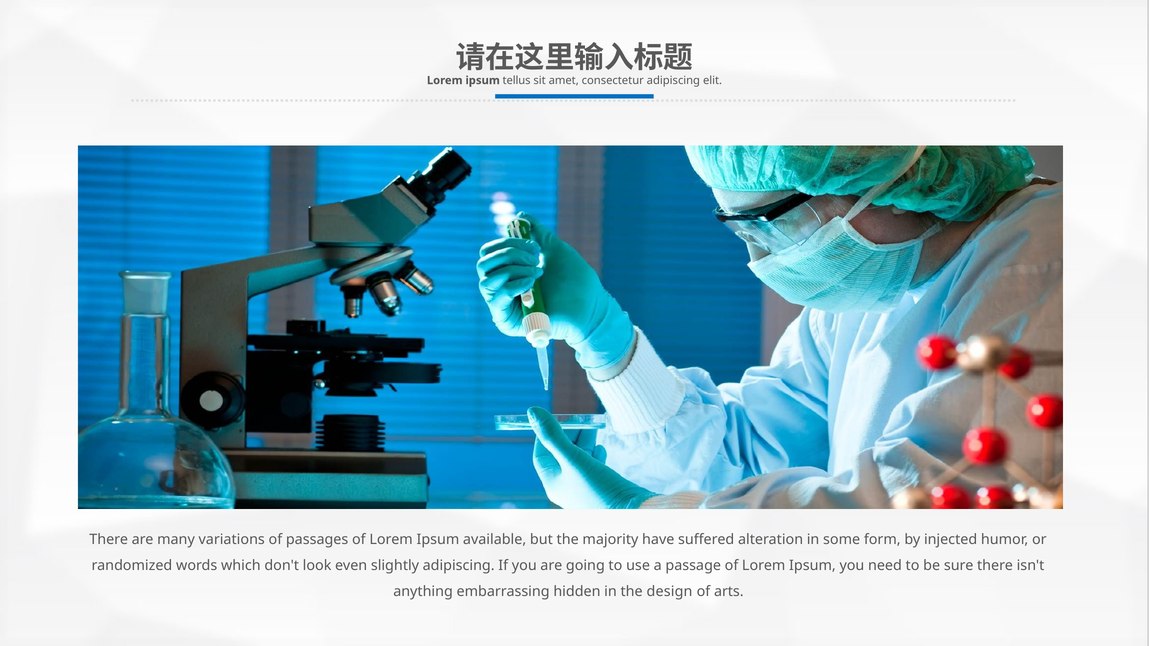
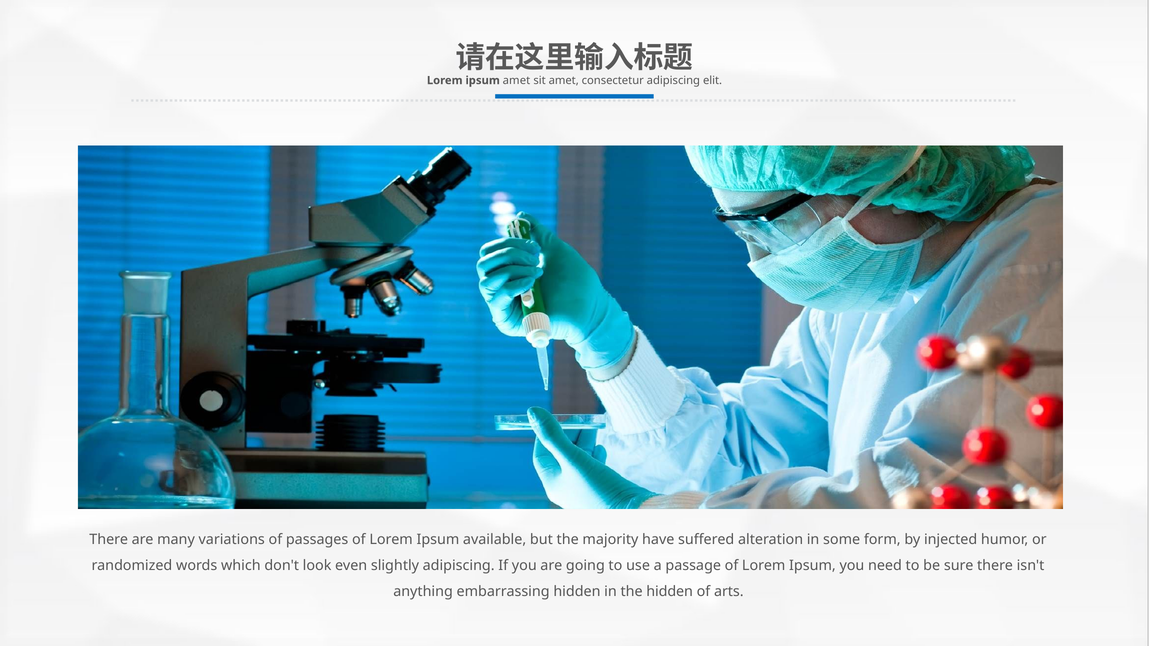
ipsum tellus: tellus -> amet
the design: design -> hidden
